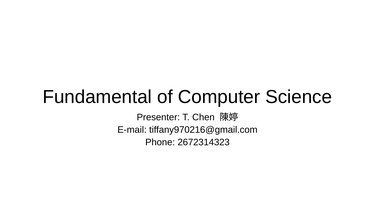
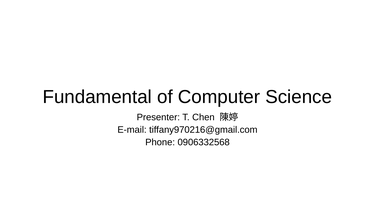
2672314323: 2672314323 -> 0906332568
